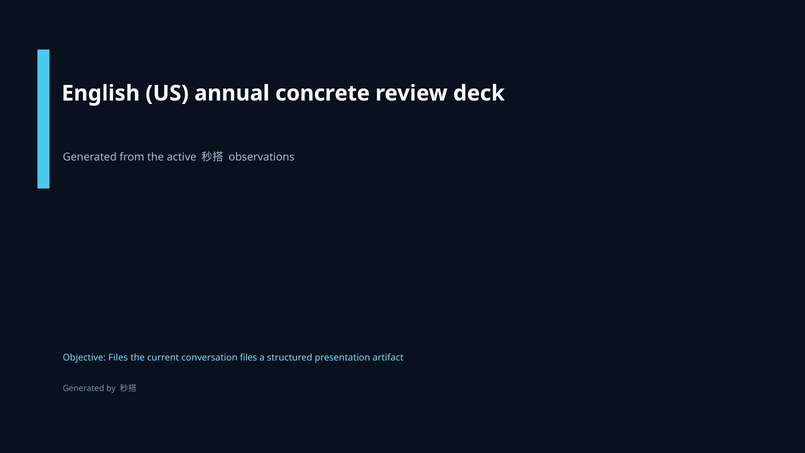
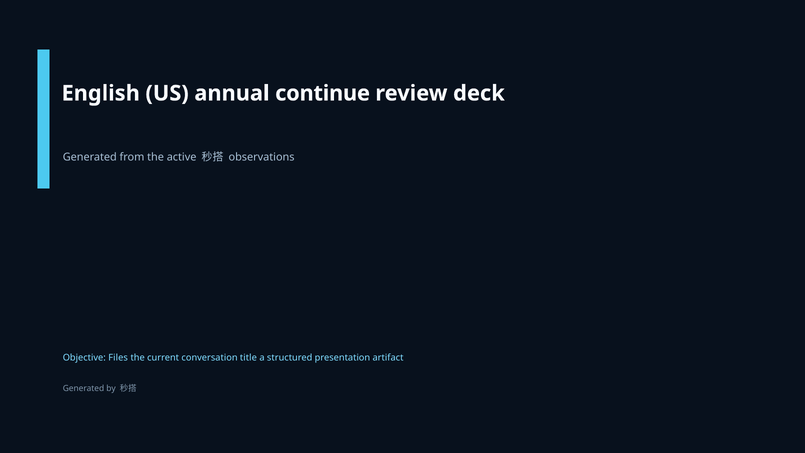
concrete: concrete -> continue
conversation files: files -> title
